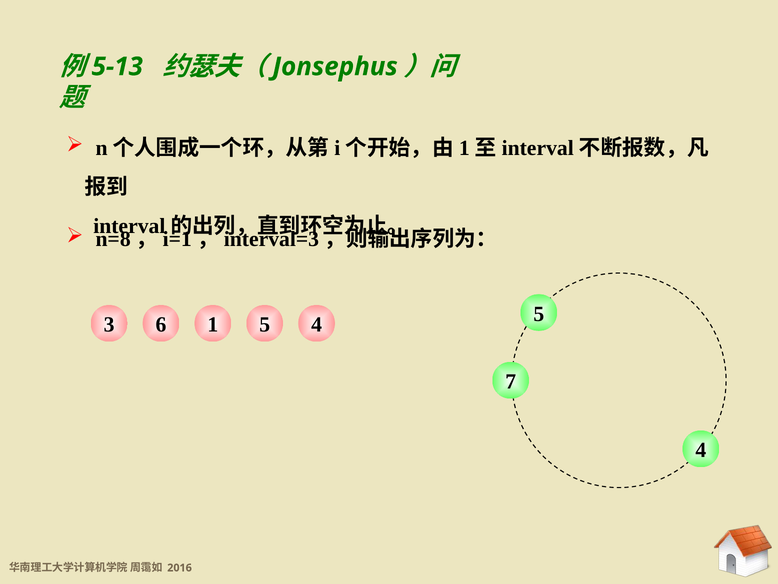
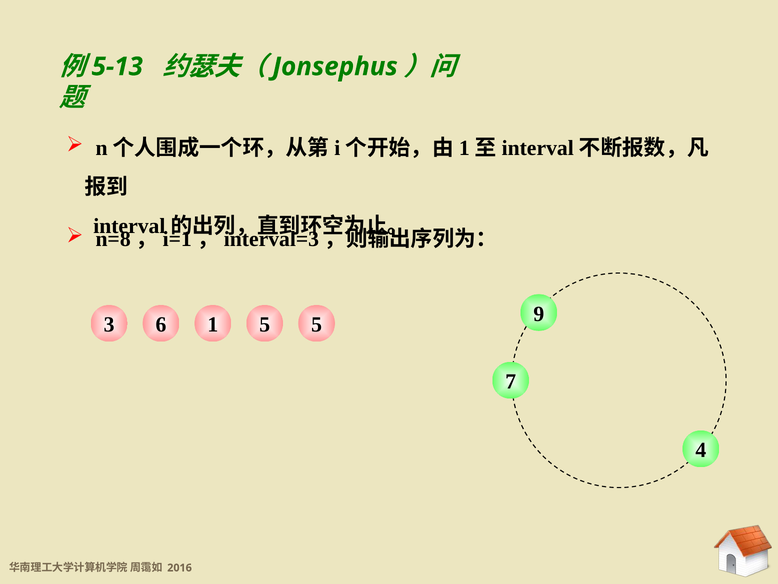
1 4: 4 -> 5
6 5: 5 -> 9
